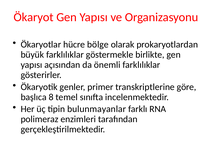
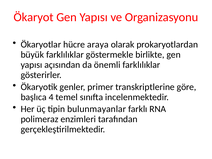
bölge: bölge -> araya
8: 8 -> 4
